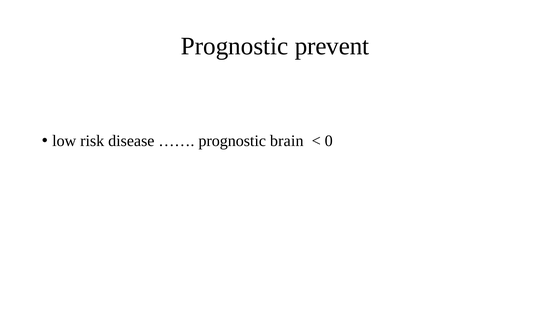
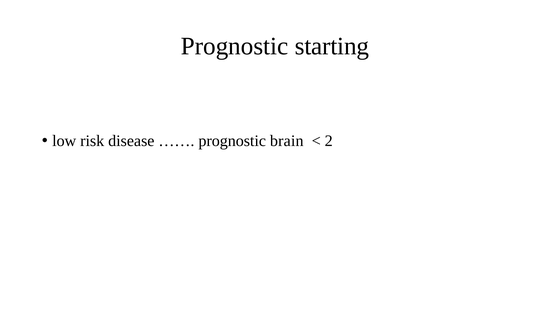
prevent: prevent -> starting
0: 0 -> 2
